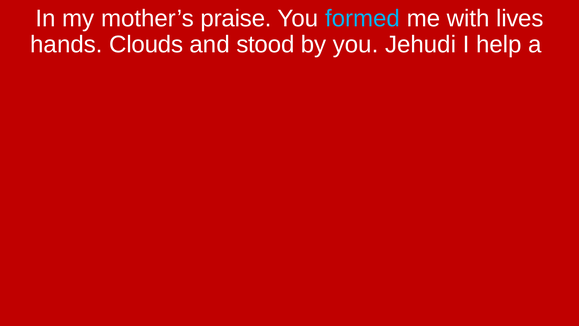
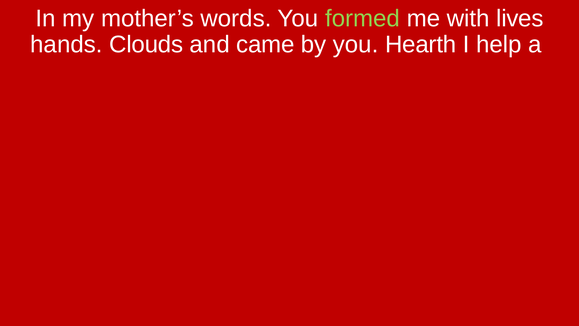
praise: praise -> words
formed colour: light blue -> light green
stood: stood -> came
Jehudi: Jehudi -> Hearth
